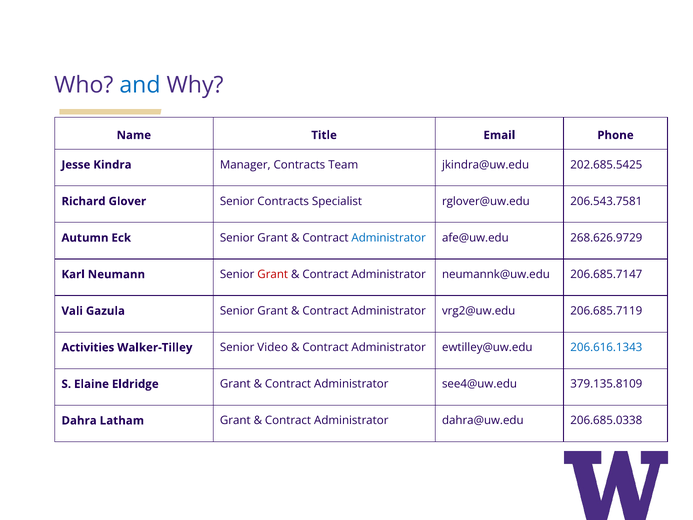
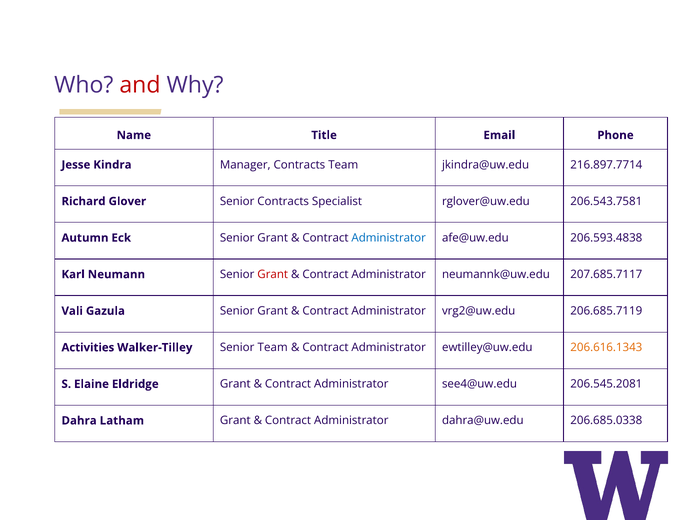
and colour: blue -> red
202.685.5425: 202.685.5425 -> 216.897.7714
268.626.9729: 268.626.9729 -> 206.593.4838
206.685.7147: 206.685.7147 -> 207.685.7117
Senior Video: Video -> Team
206.616.1343 colour: blue -> orange
379.135.8109: 379.135.8109 -> 206.545.2081
